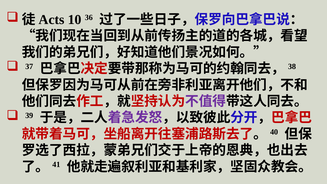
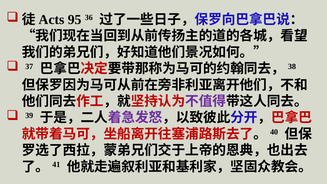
10: 10 -> 95
